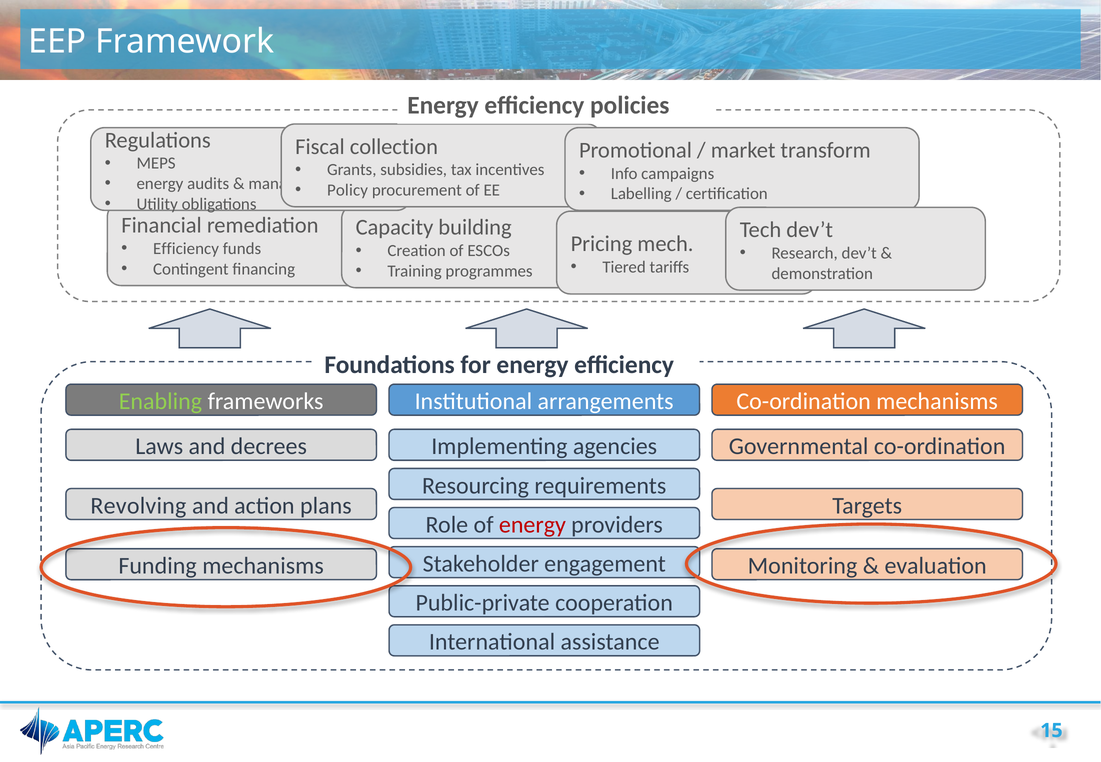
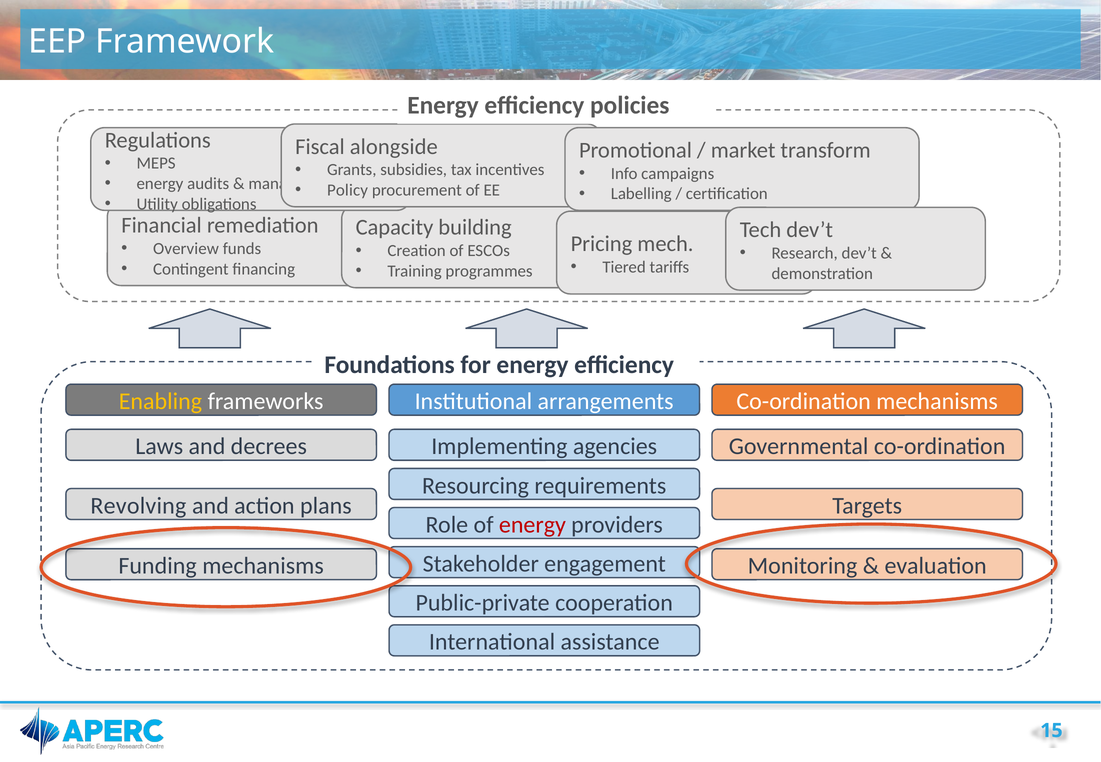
collection: collection -> alongside
Efficiency at (186, 249): Efficiency -> Overview
Enabling colour: light green -> yellow
